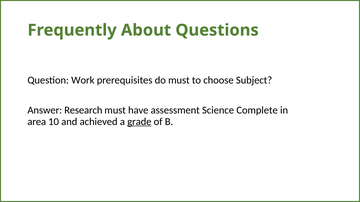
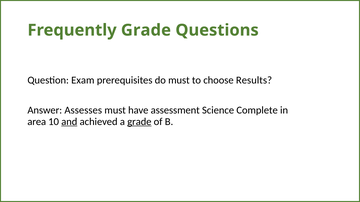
Frequently About: About -> Grade
Work: Work -> Exam
Subject: Subject -> Results
Research: Research -> Assesses
and underline: none -> present
